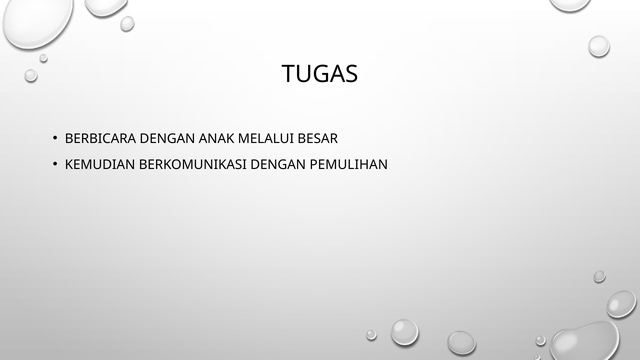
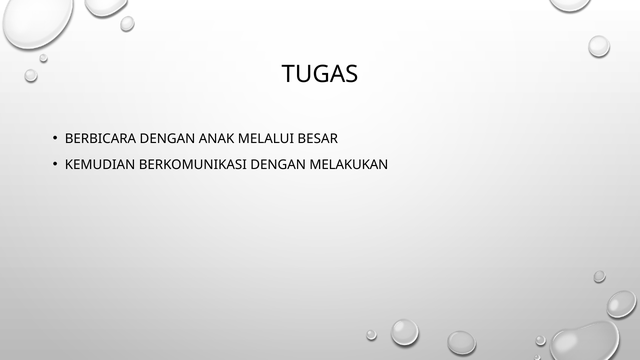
PEMULIHAN: PEMULIHAN -> MELAKUKAN
